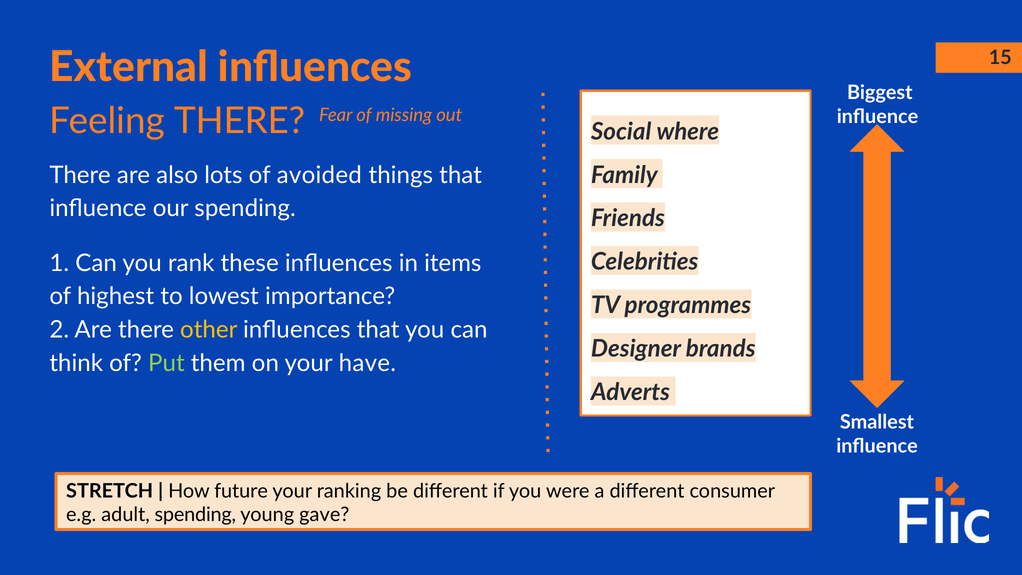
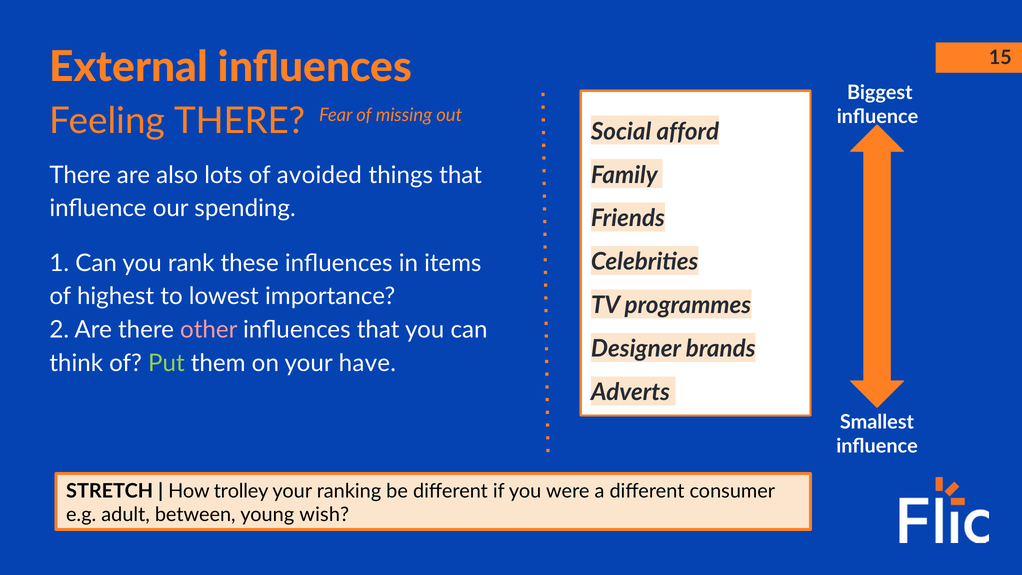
where: where -> afford
other colour: yellow -> pink
future: future -> trolley
adult spending: spending -> between
gave: gave -> wish
